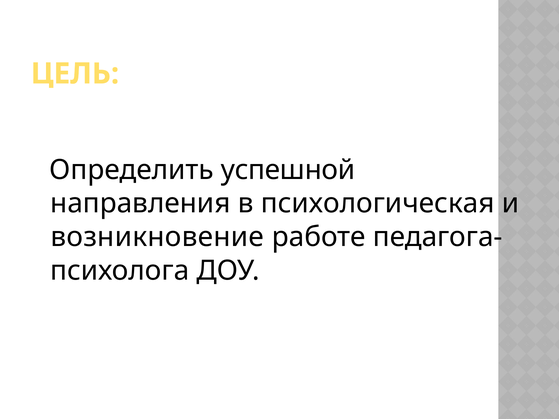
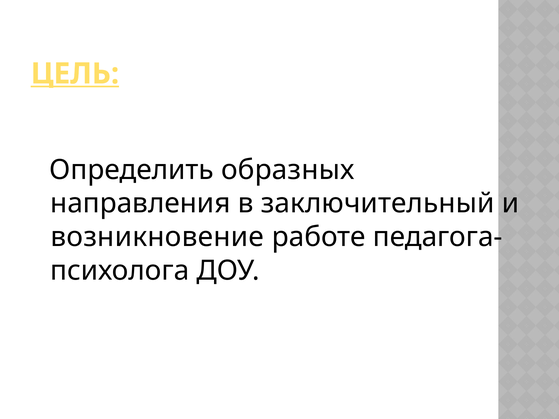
ЦЕЛЬ underline: none -> present
успешной: успешной -> образных
психологическая: психологическая -> заключительный
